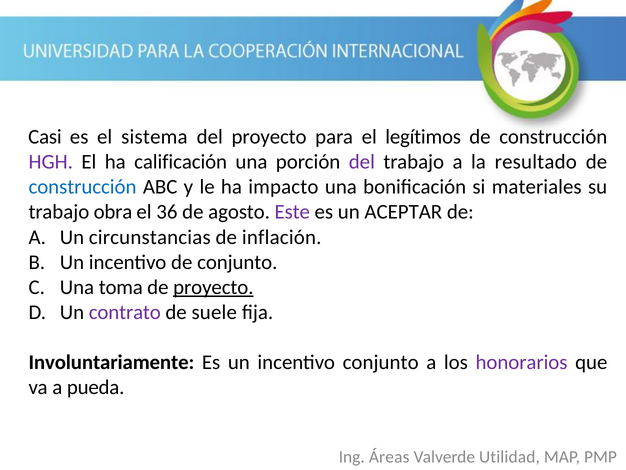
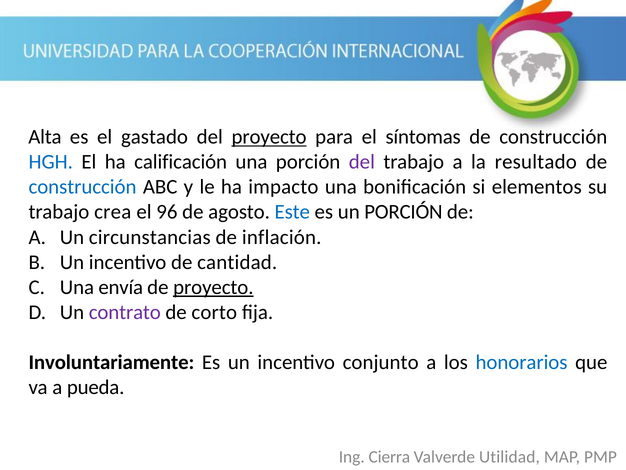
Casi: Casi -> Alta
sistema: sistema -> gastado
proyecto at (269, 137) underline: none -> present
legítimos: legítimos -> síntomas
HGH colour: purple -> blue
materiales: materiales -> elementos
obra: obra -> crea
36: 36 -> 96
Este colour: purple -> blue
un ACEPTAR: ACEPTAR -> PORCIÓN
de conjunto: conjunto -> cantidad
toma: toma -> envía
suele: suele -> corto
honorarios colour: purple -> blue
Áreas: Áreas -> Cierra
